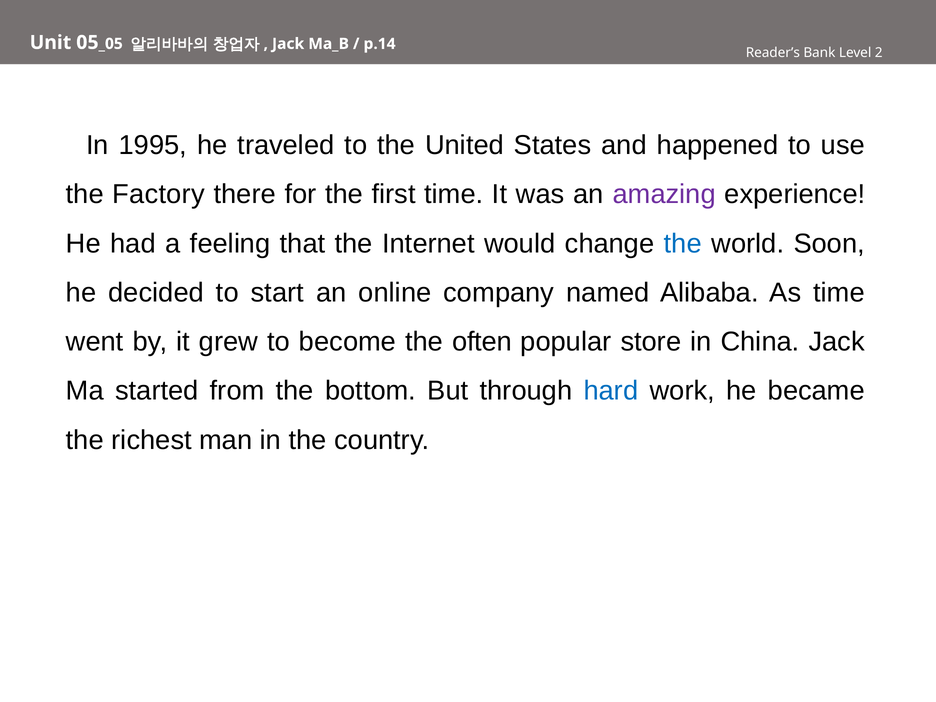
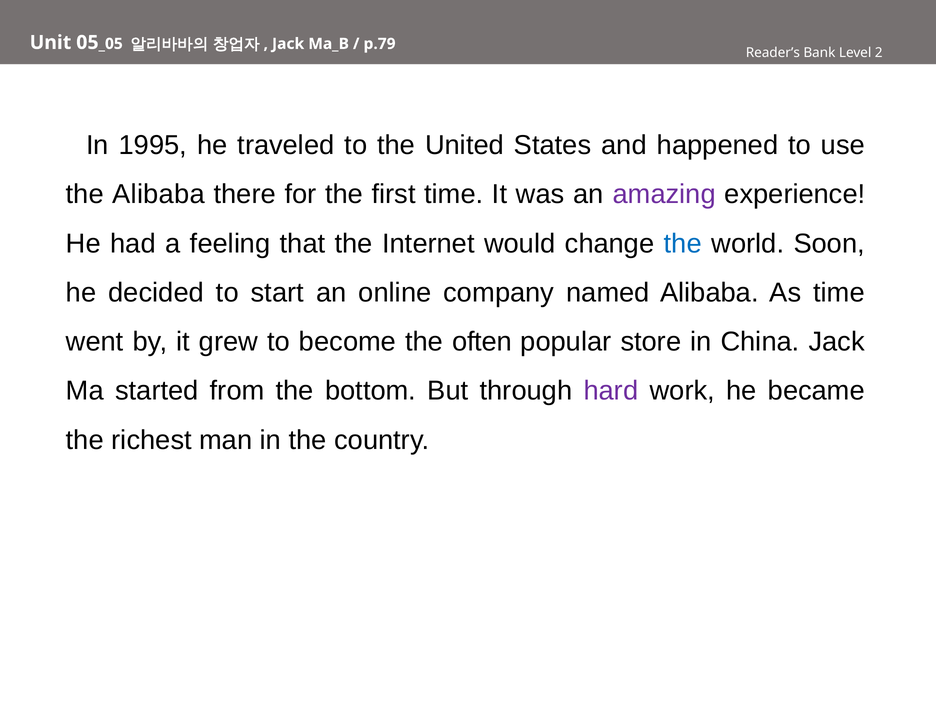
p.14: p.14 -> p.79
the Factory: Factory -> Alibaba
hard colour: blue -> purple
